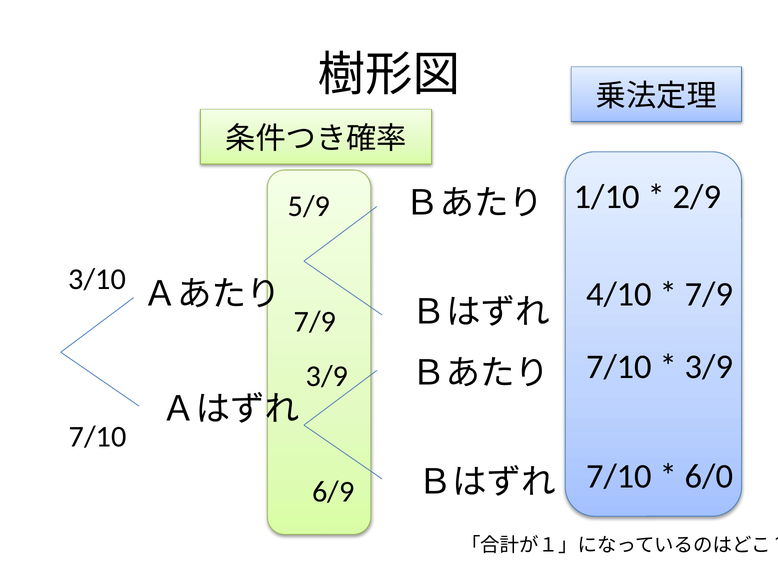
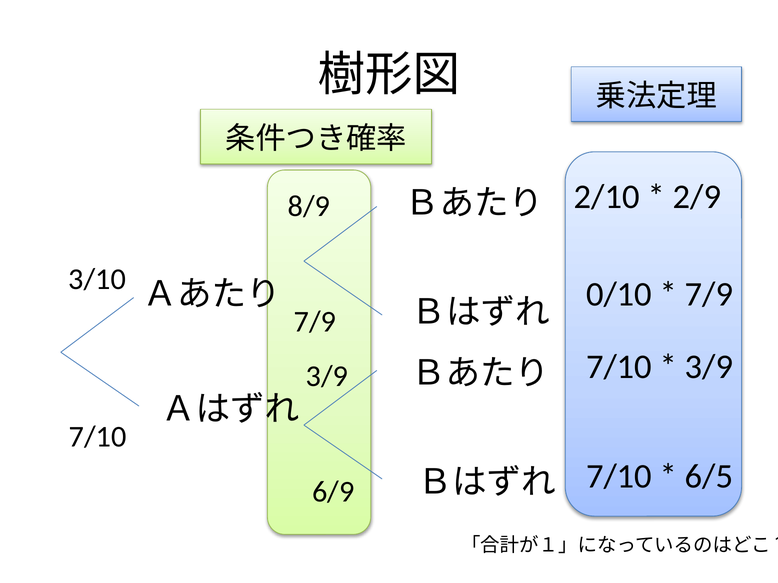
1/10: 1/10 -> 2/10
5/9: 5/9 -> 8/9
4/10: 4/10 -> 0/10
6/0: 6/0 -> 6/5
